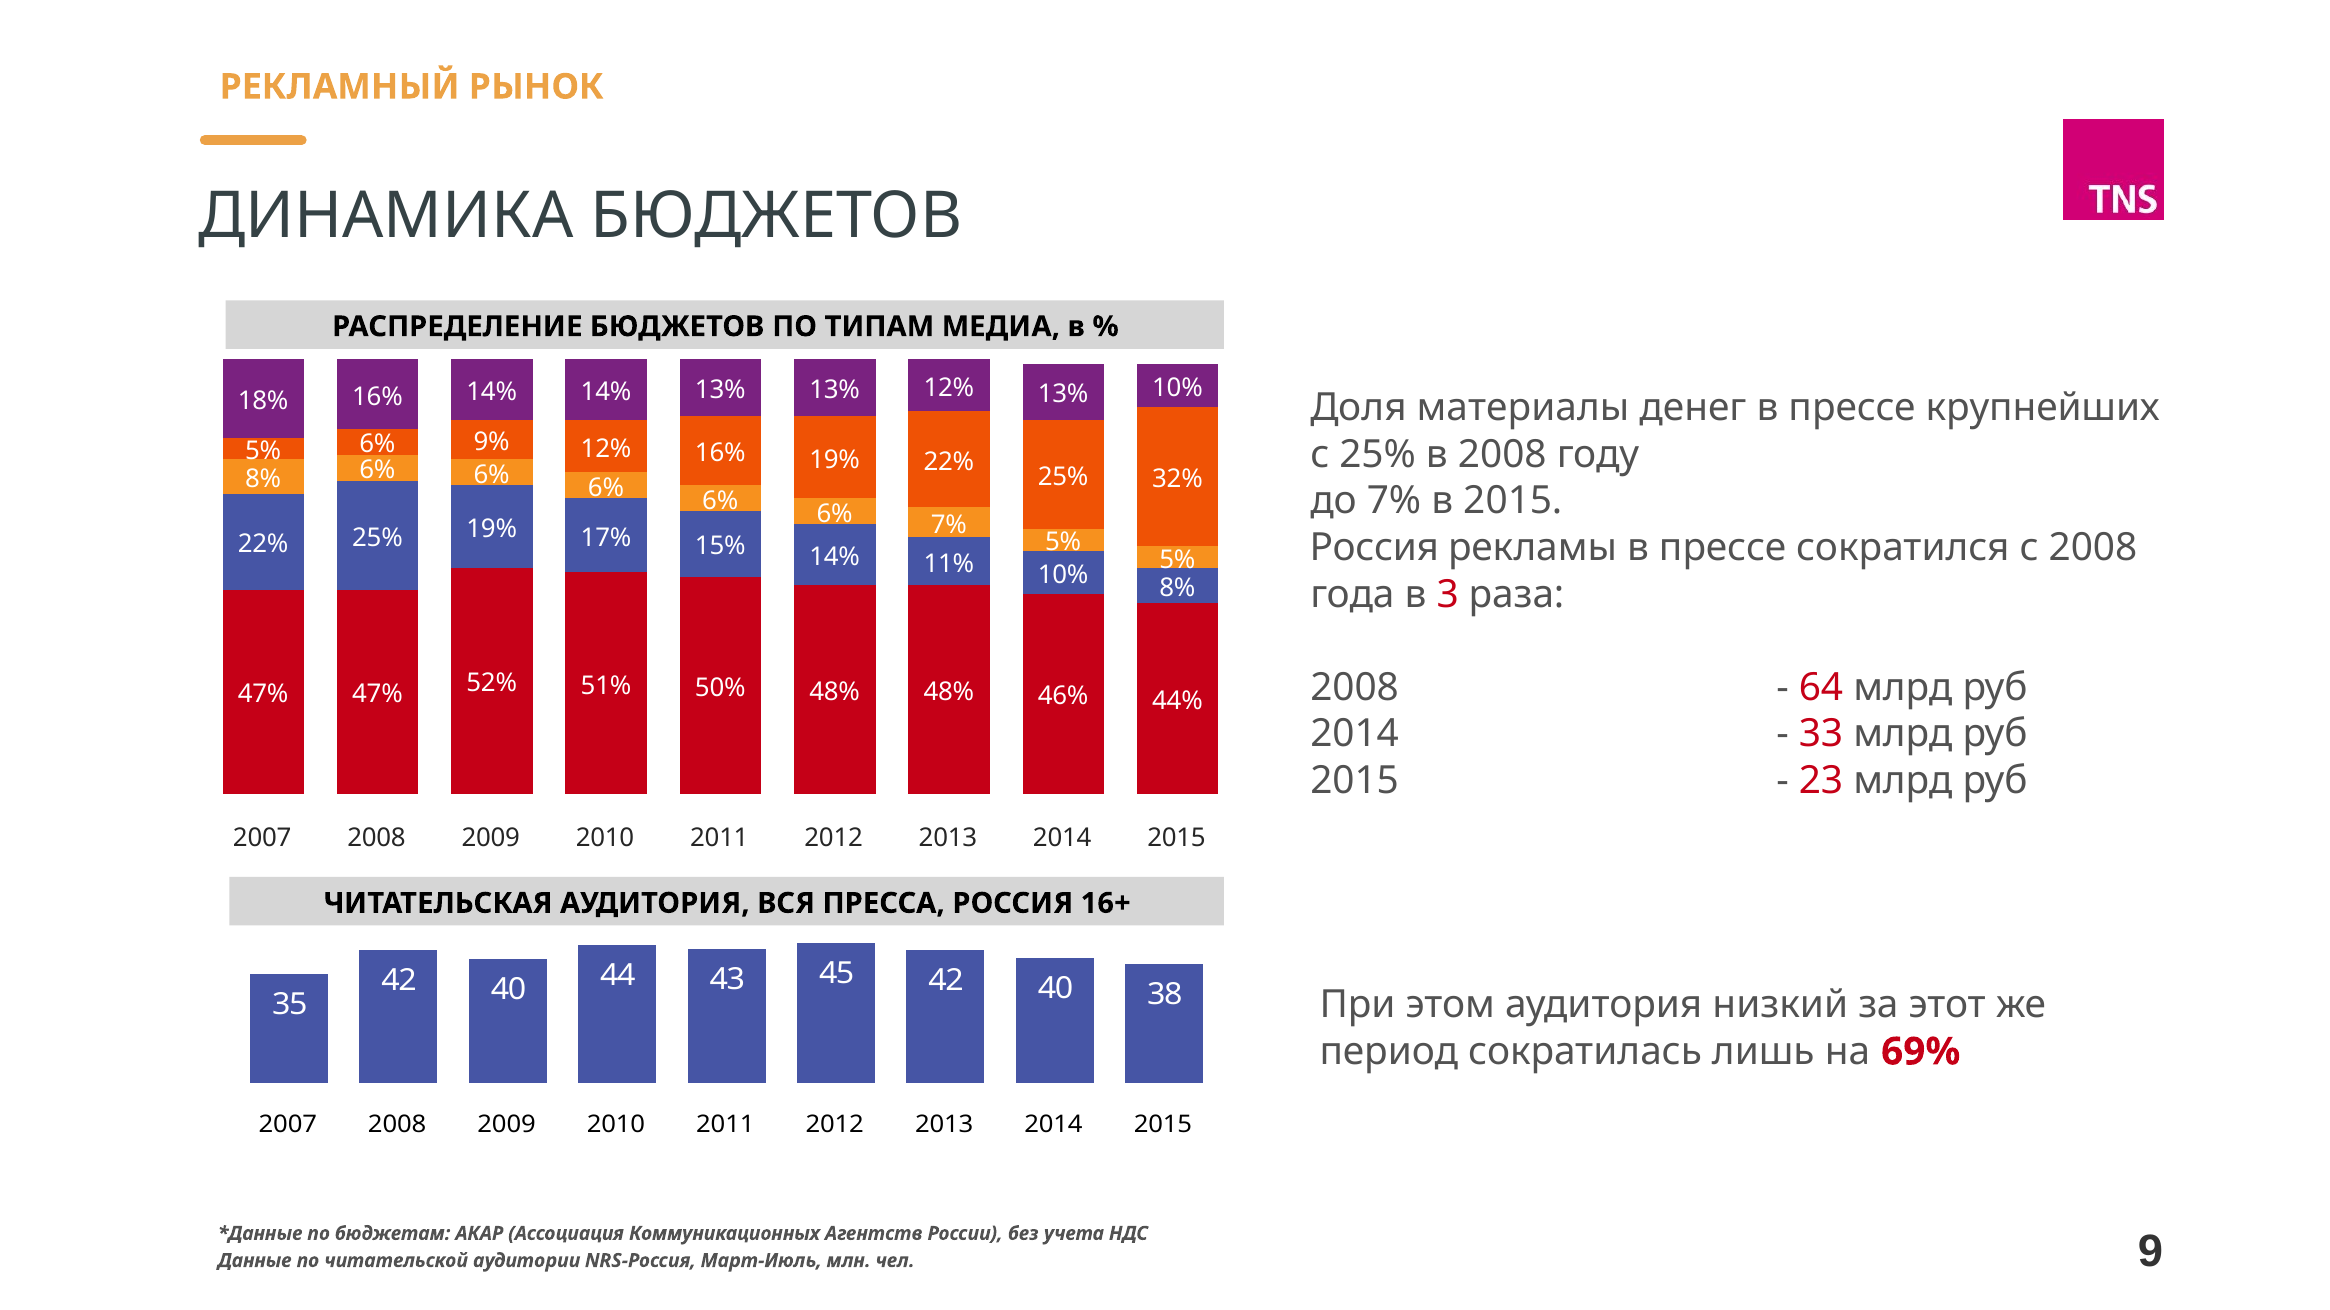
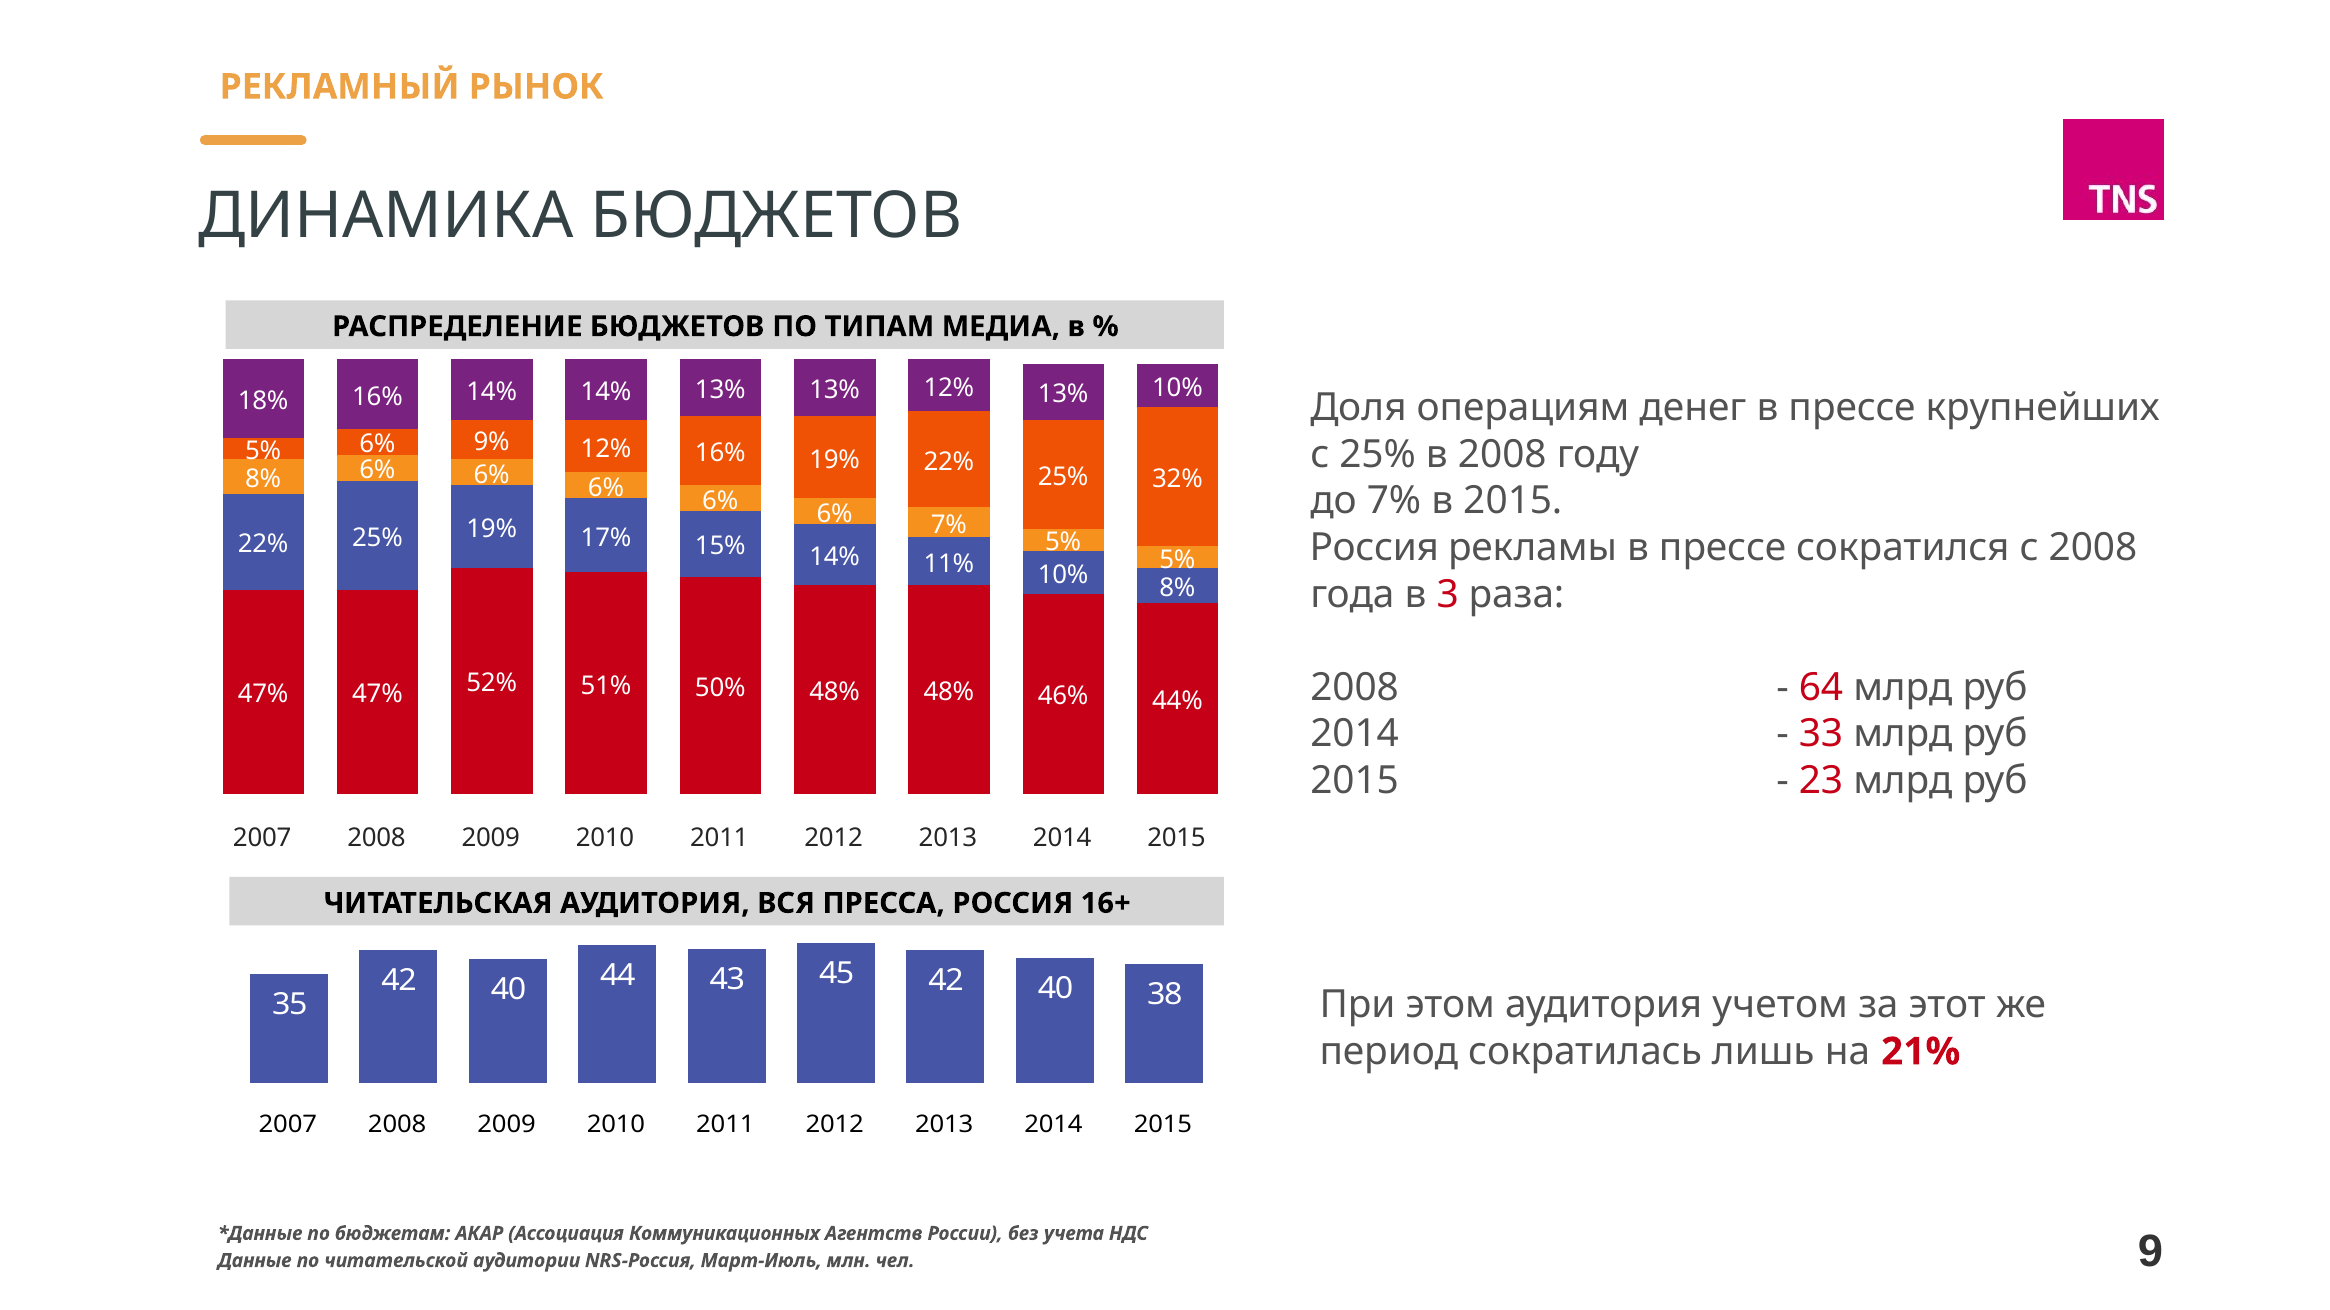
материалы: материалы -> операциям
низкий: низкий -> учетом
69%: 69% -> 21%
